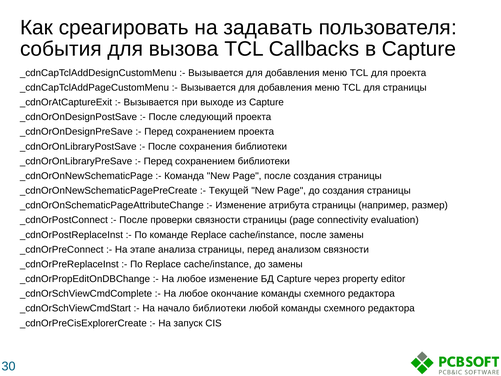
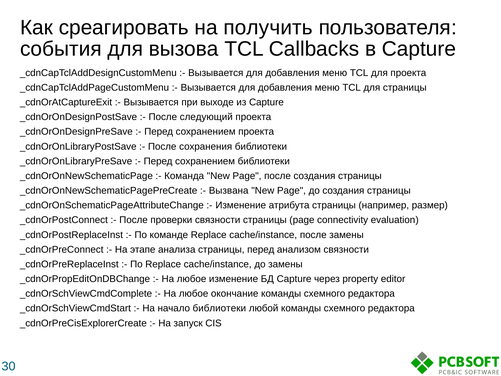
задавать: задавать -> получить
Текущей: Текущей -> Вызвана
